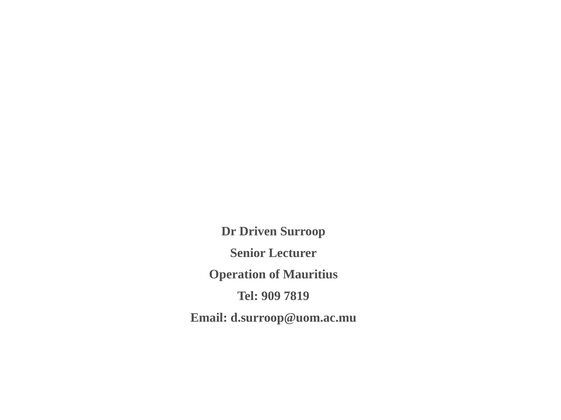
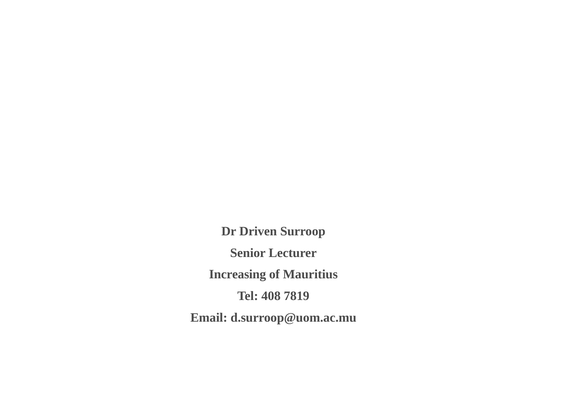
Operation: Operation -> Increasing
909: 909 -> 408
